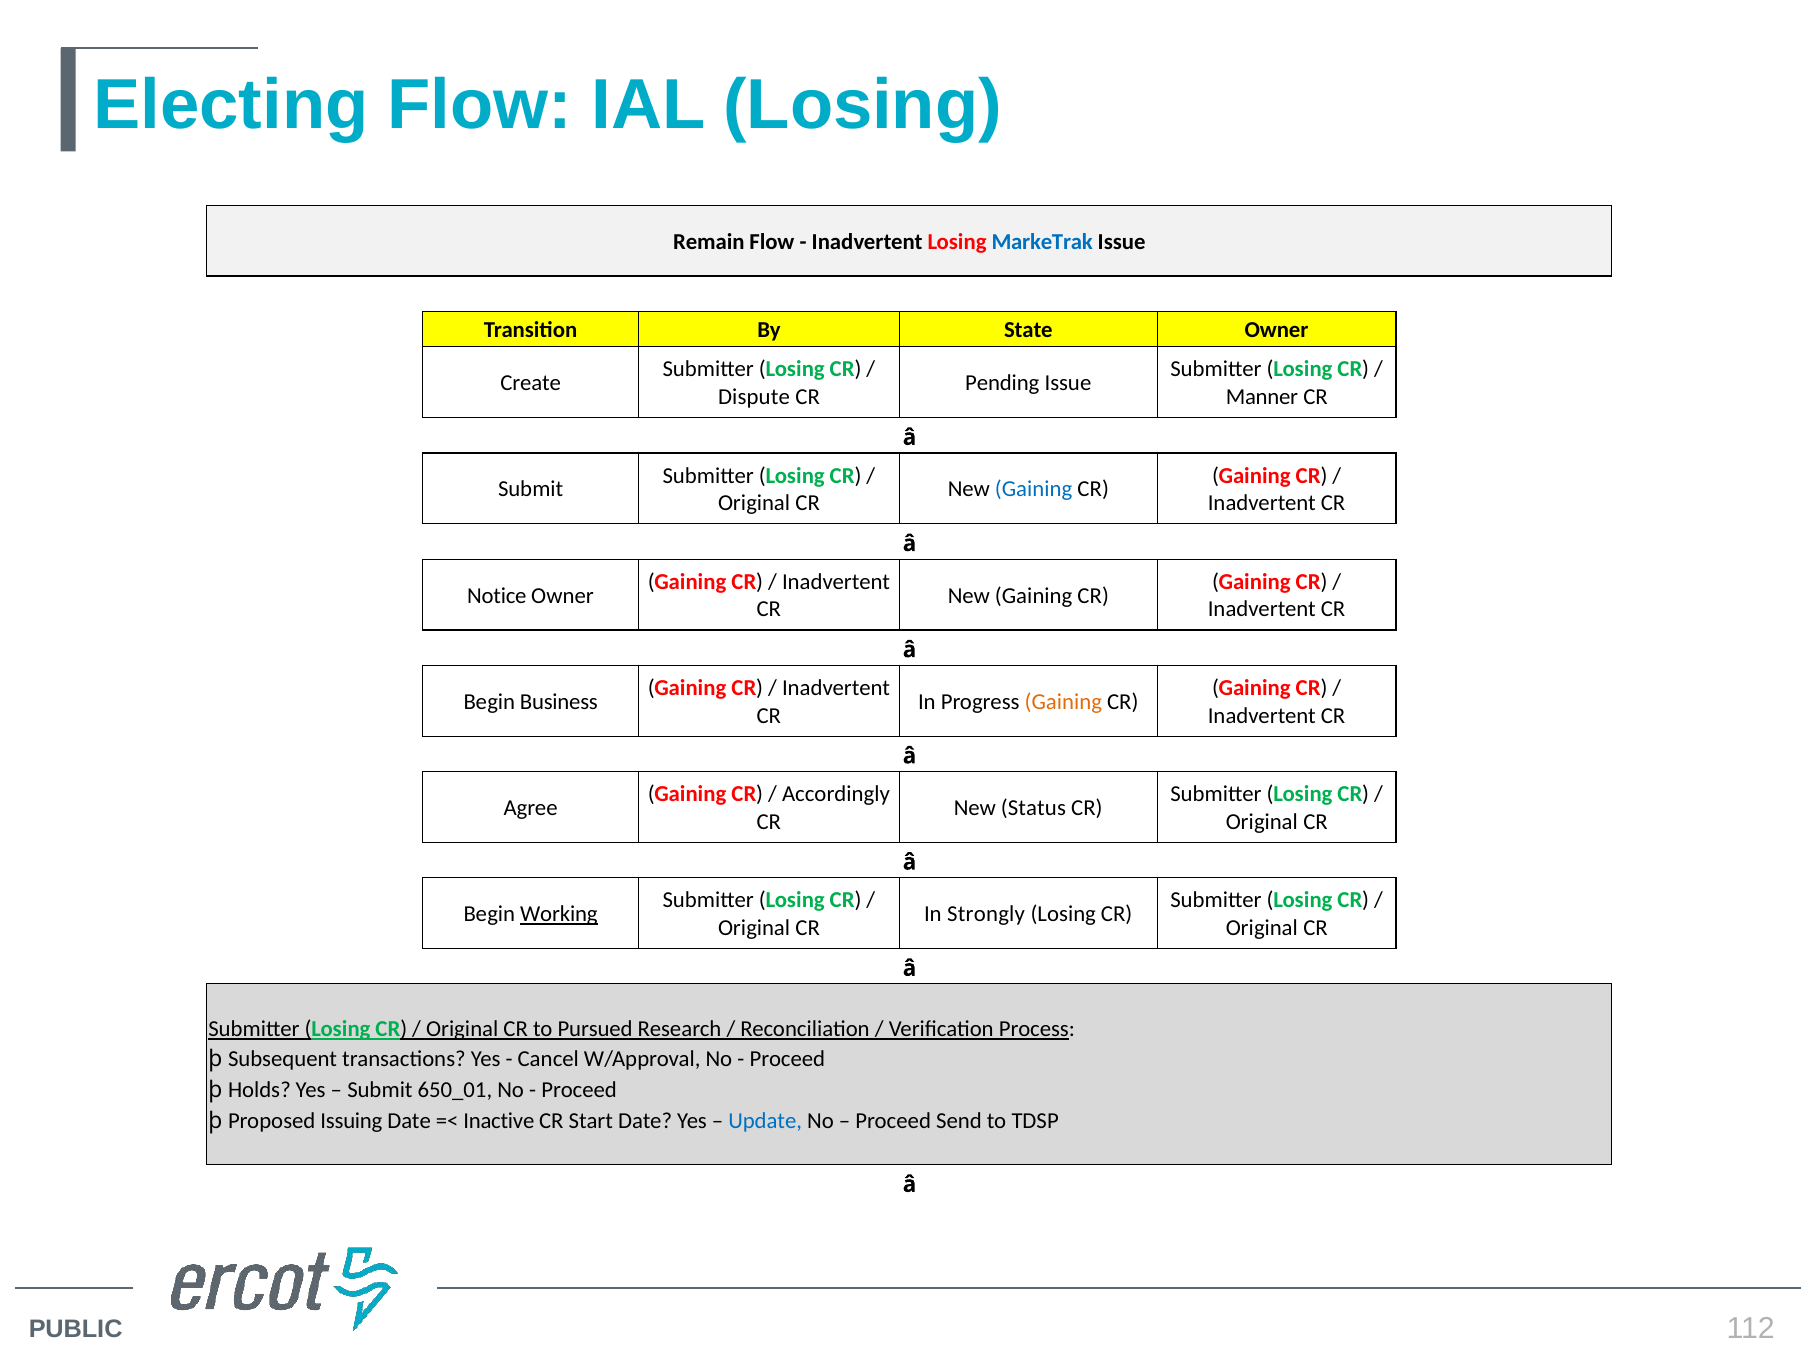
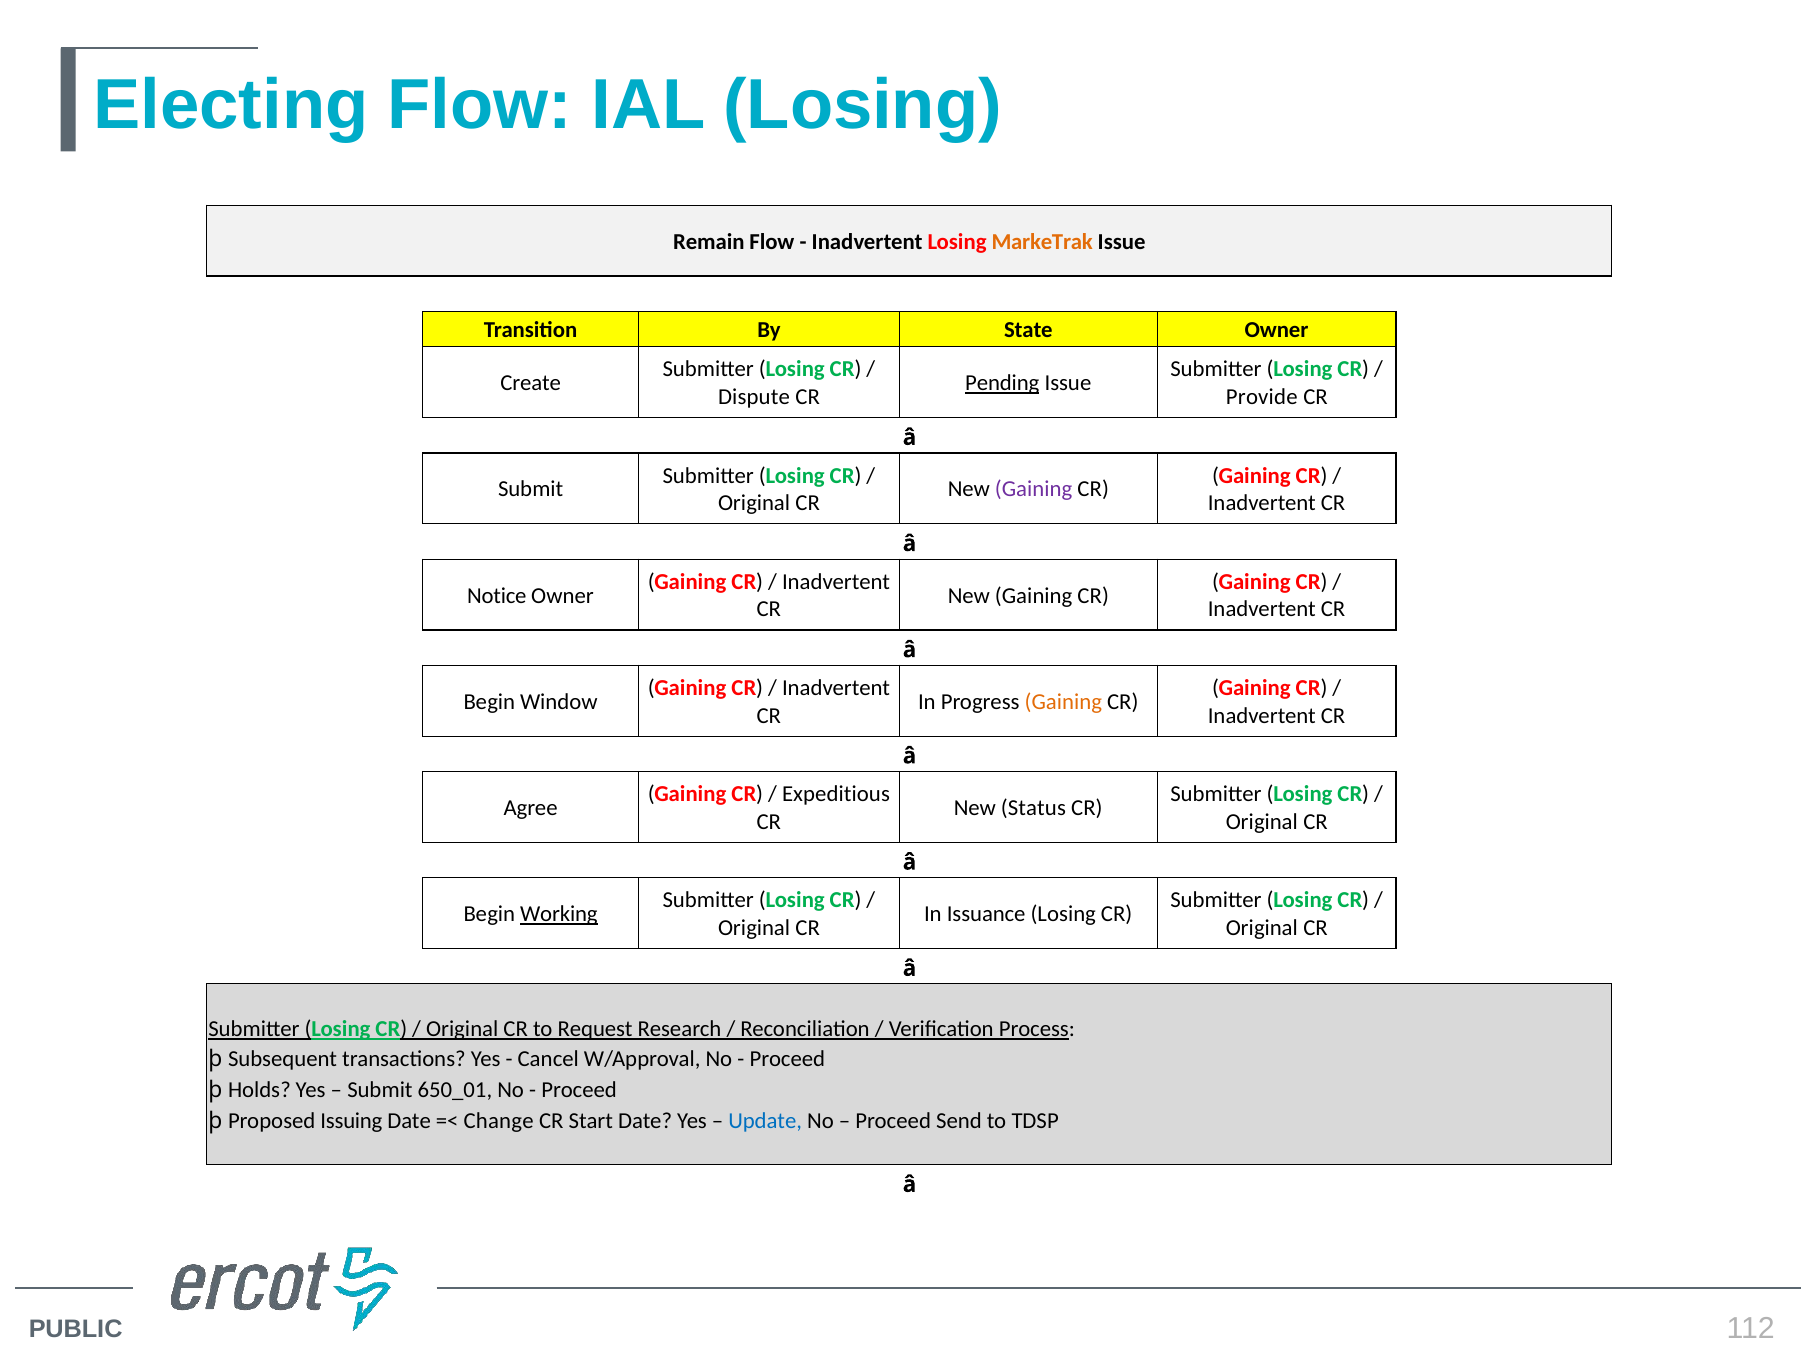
MarkeTrak colour: blue -> orange
Pending underline: none -> present
Manner: Manner -> Provide
Gaining at (1034, 489) colour: blue -> purple
Business: Business -> Window
Accordingly: Accordingly -> Expeditious
Strongly: Strongly -> Issuance
Pursued: Pursued -> Request
Inactive: Inactive -> Change
